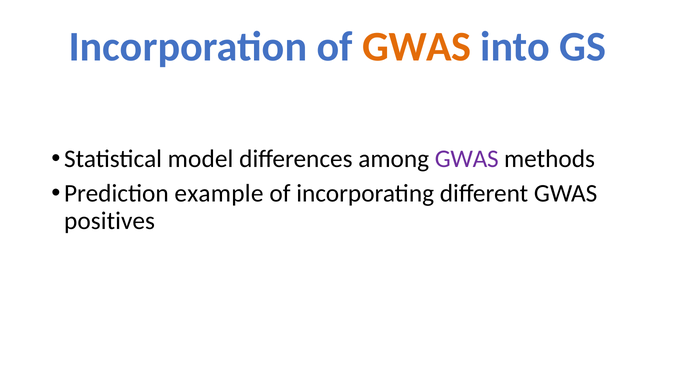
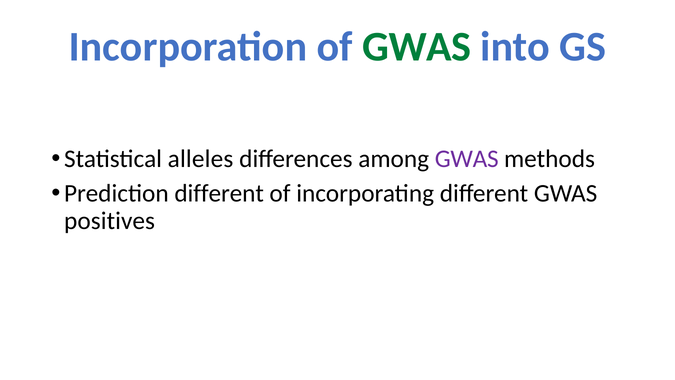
GWAS at (417, 47) colour: orange -> green
model: model -> alleles
Prediction example: example -> different
